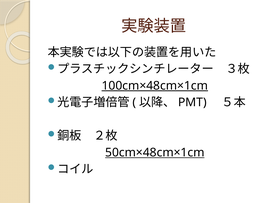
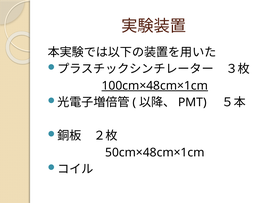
50cm×48cm×1cm underline: present -> none
